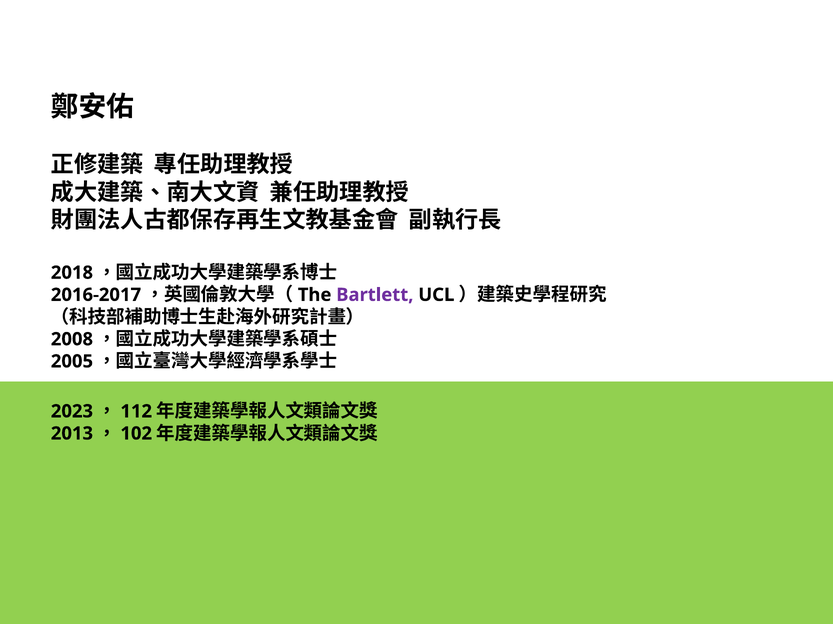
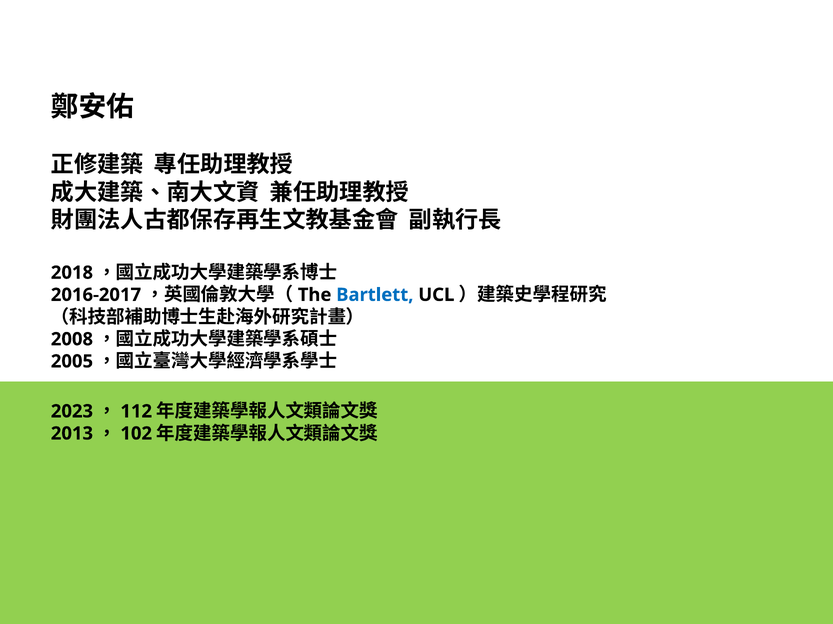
Bartlett colour: purple -> blue
